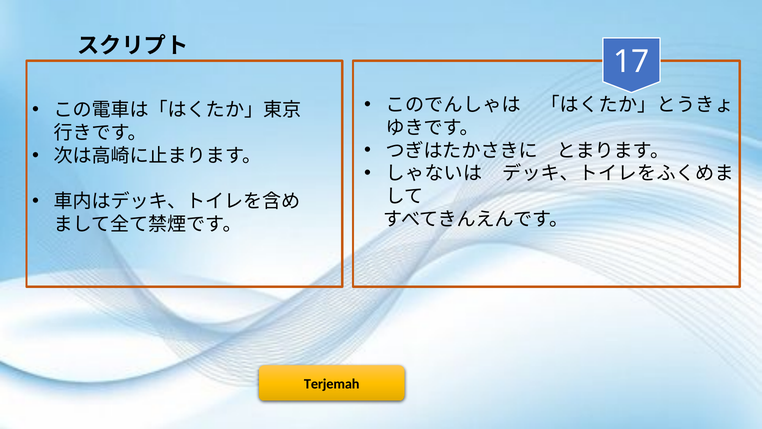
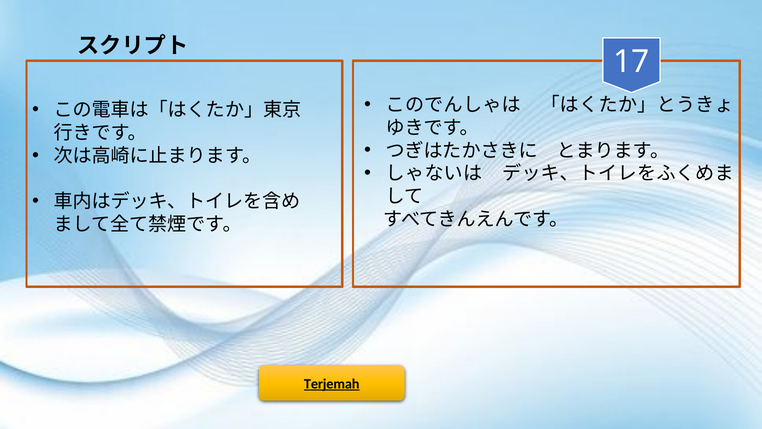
Terjemah underline: none -> present
